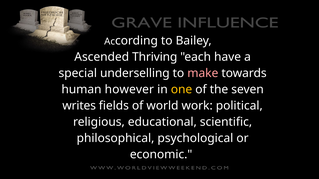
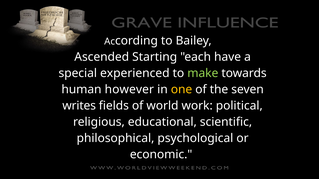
Thriving: Thriving -> Starting
underselling: underselling -> experienced
make colour: pink -> light green
